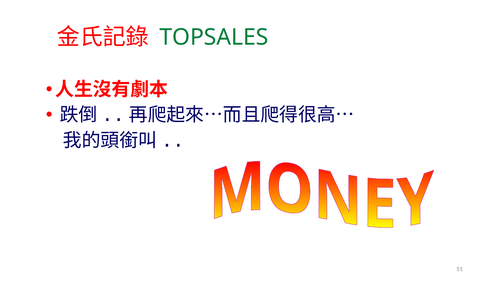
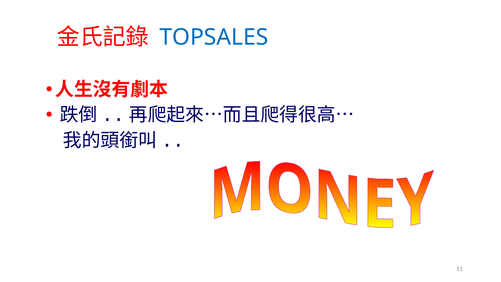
TOPSALES colour: green -> blue
